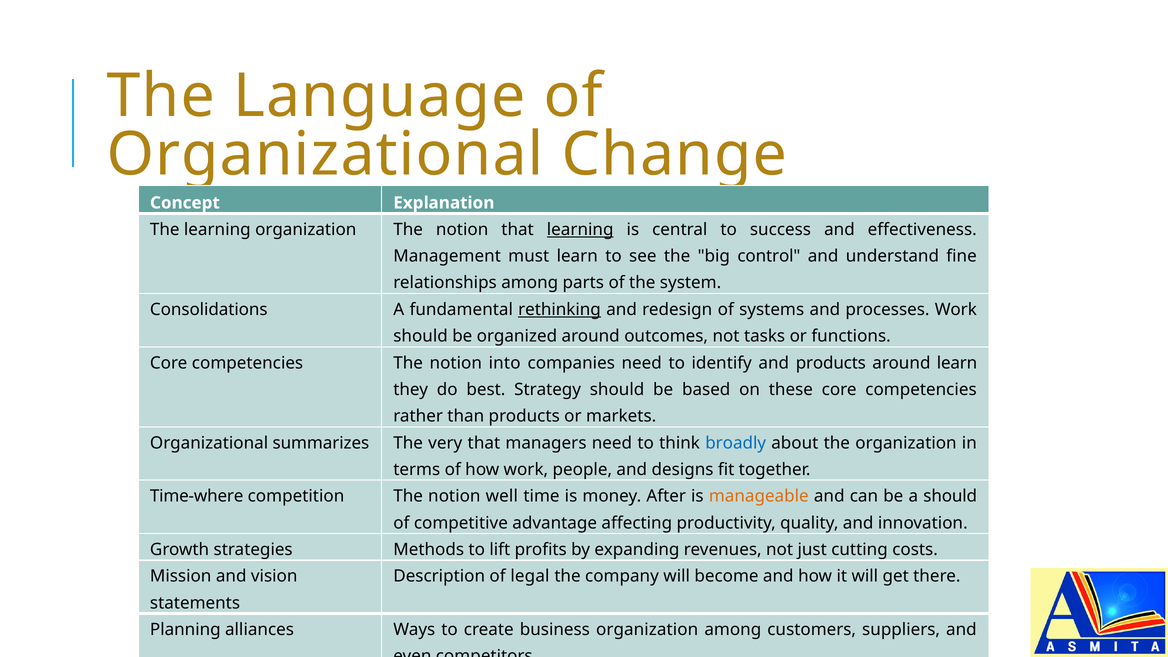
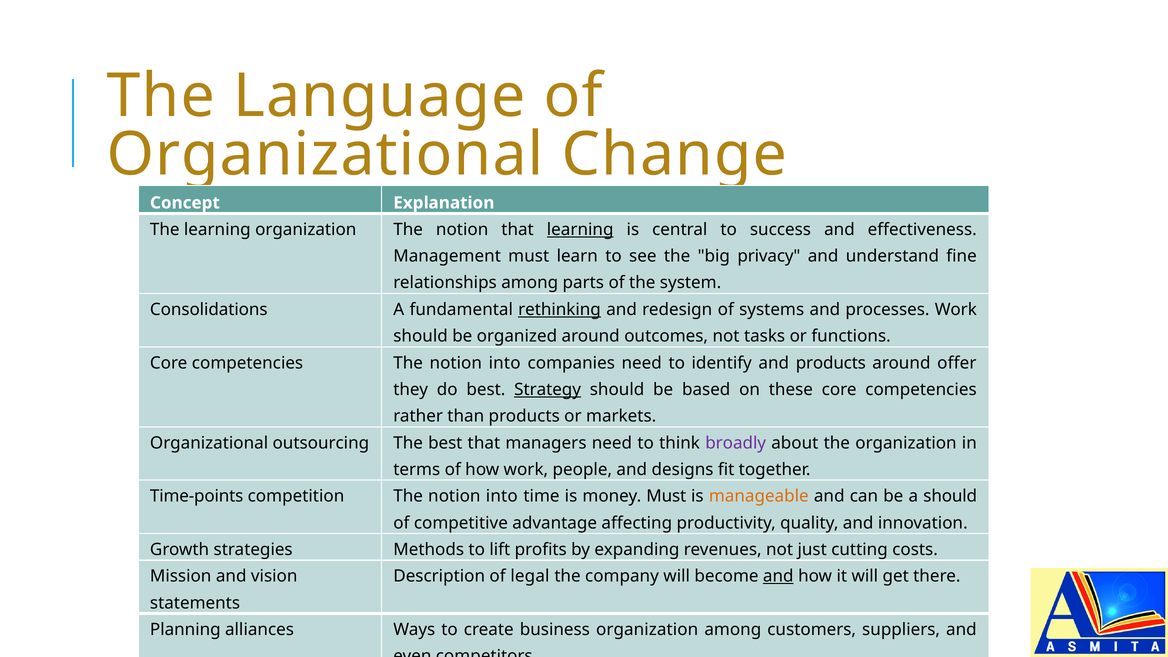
control: control -> privacy
around learn: learn -> offer
Strategy underline: none -> present
summarizes: summarizes -> outsourcing
The very: very -> best
broadly colour: blue -> purple
Time-where: Time-where -> Time-points
competition The notion well: well -> into
money After: After -> Must
and at (778, 576) underline: none -> present
